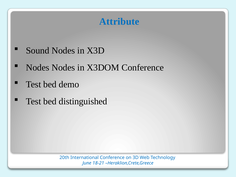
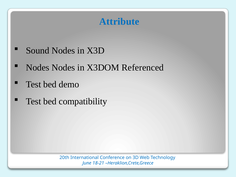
X3DOM Conference: Conference -> Referenced
distinguished: distinguished -> compatibility
